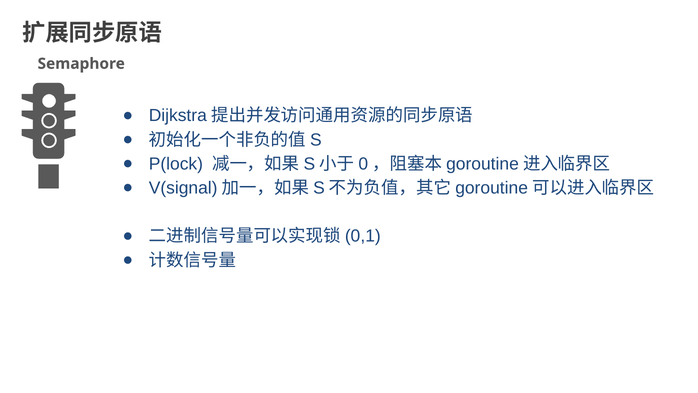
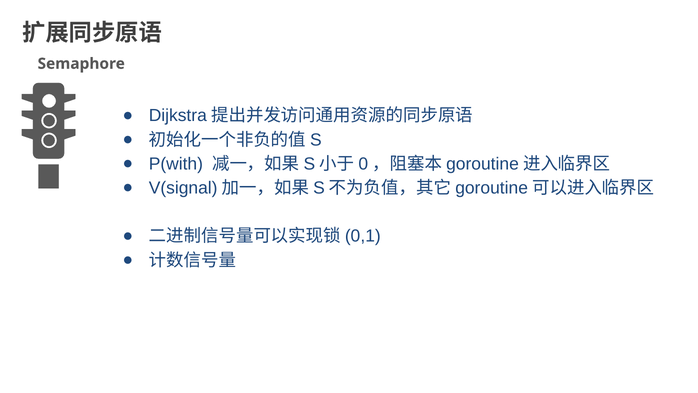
P(lock: P(lock -> P(with
